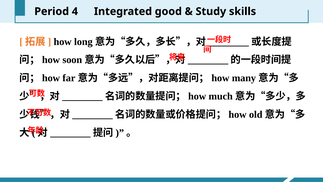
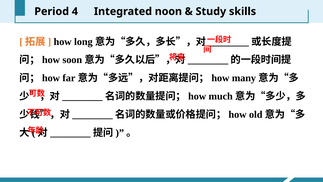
good: good -> noon
